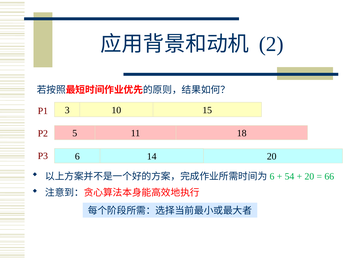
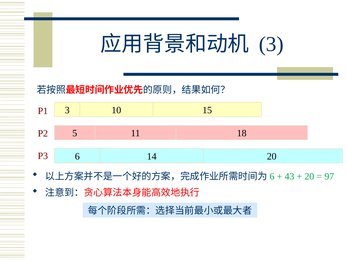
2 at (271, 44): 2 -> 3
54: 54 -> 43
66: 66 -> 97
